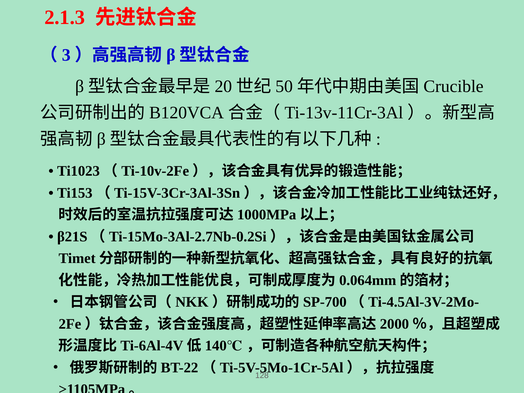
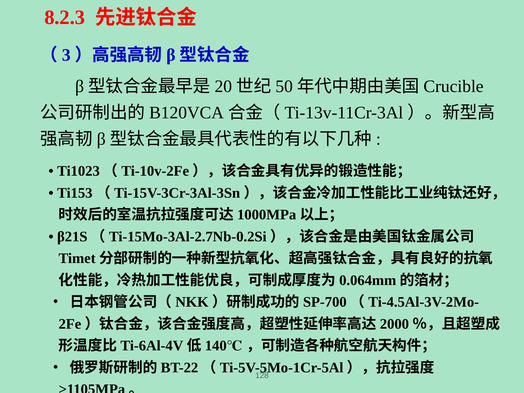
2.1.3: 2.1.3 -> 8.2.3
